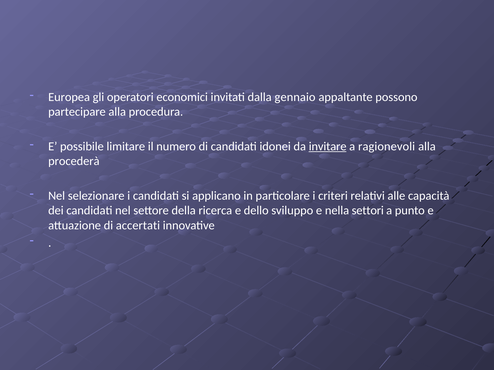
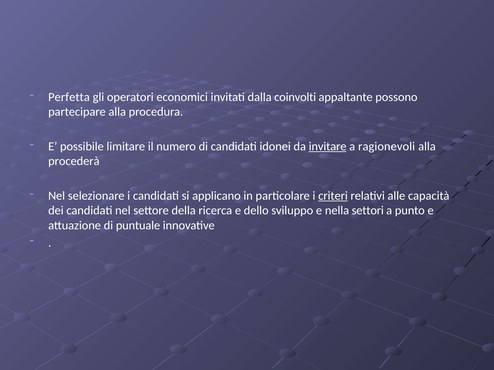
Europea: Europea -> Perfetta
gennaio: gennaio -> coinvolti
criteri underline: none -> present
accertati: accertati -> puntuale
